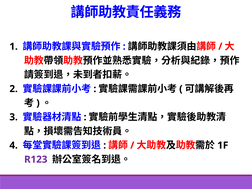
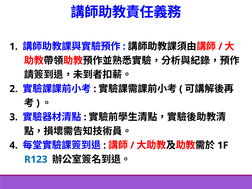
R123 colour: purple -> blue
